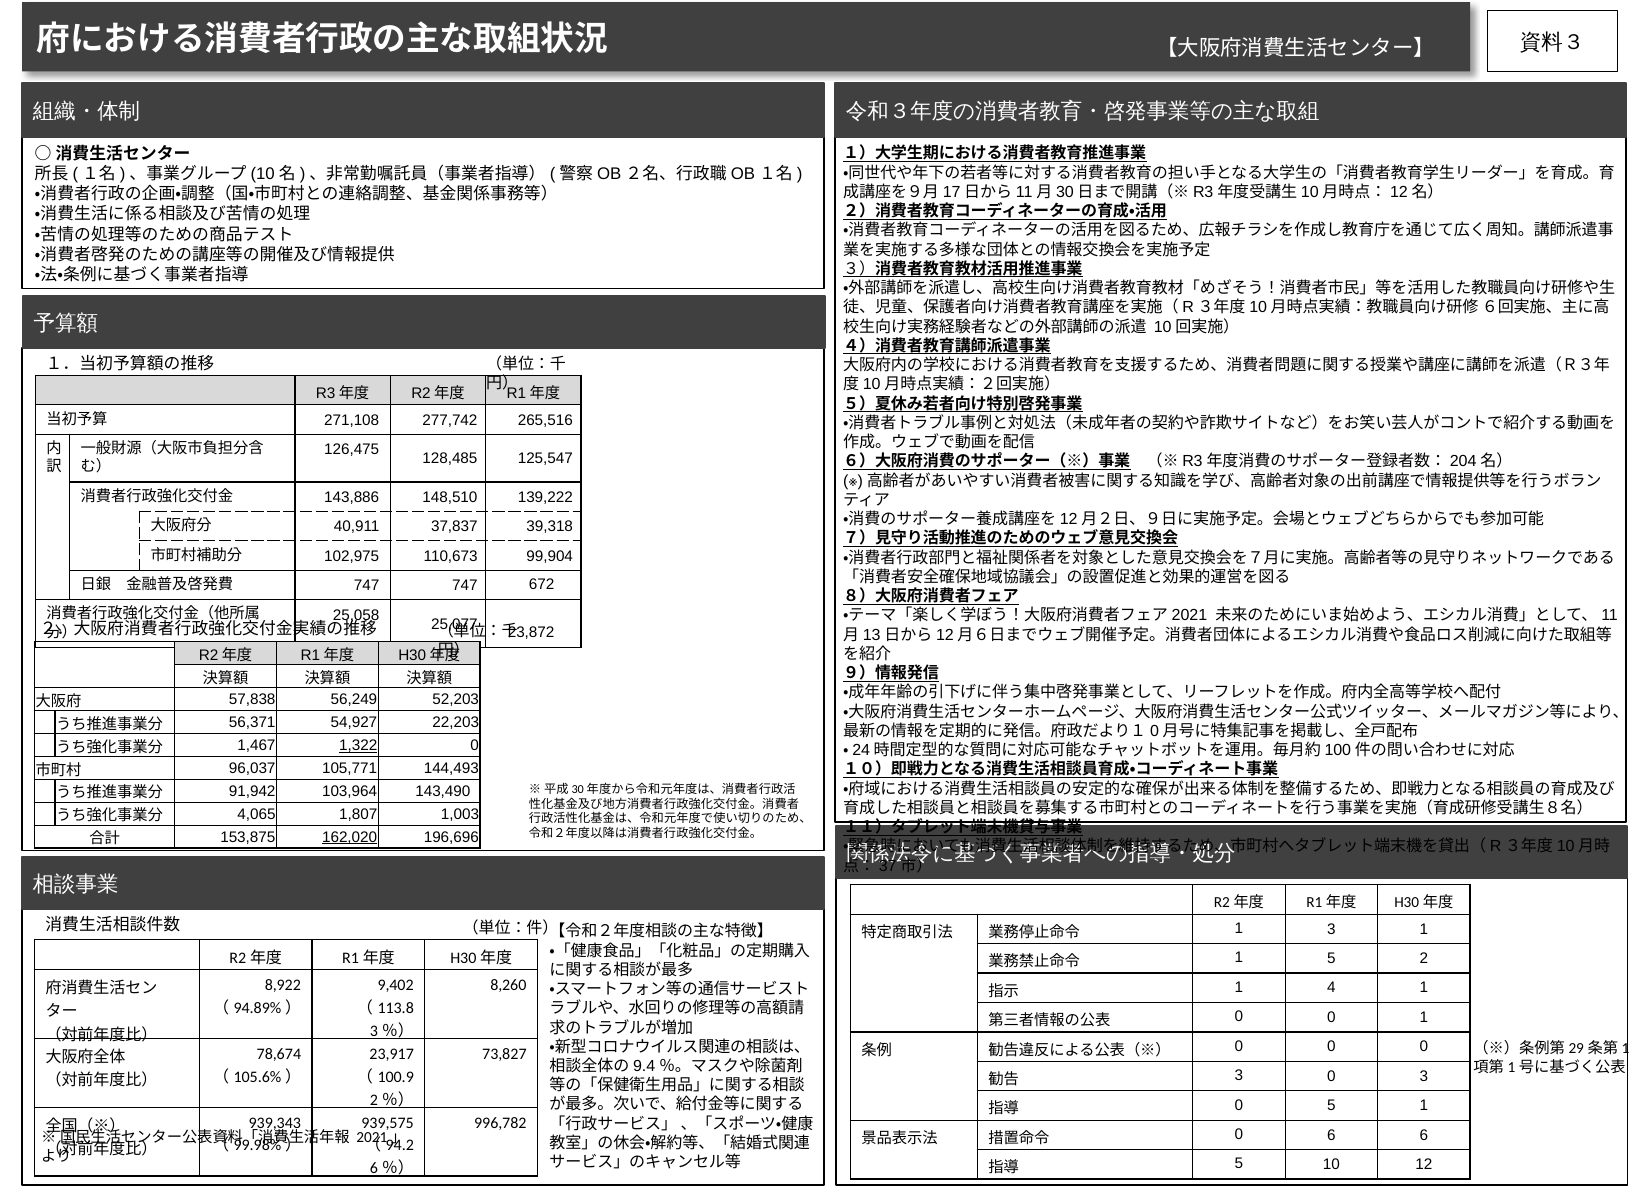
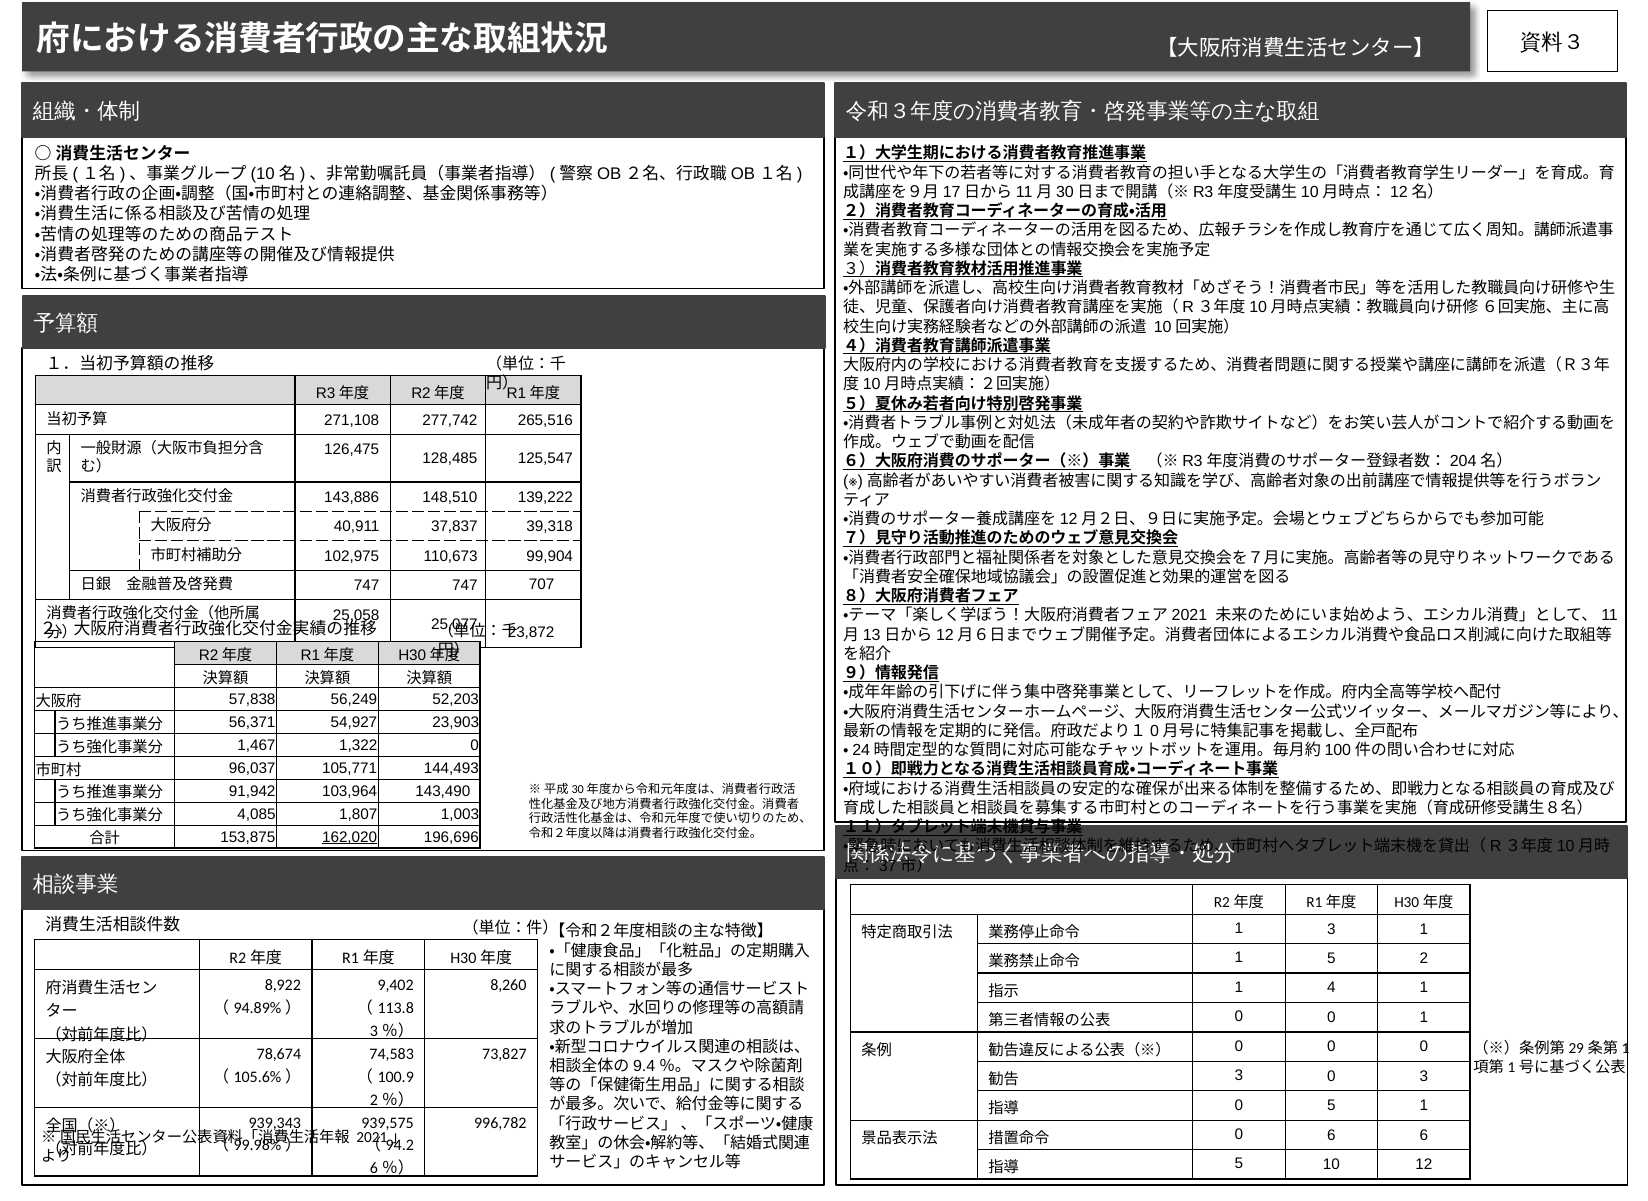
672: 672 -> 707
22,203: 22,203 -> 23,903
1,322 underline: present -> none
4,065: 4,065 -> 4,085
23,917: 23,917 -> 74,583
